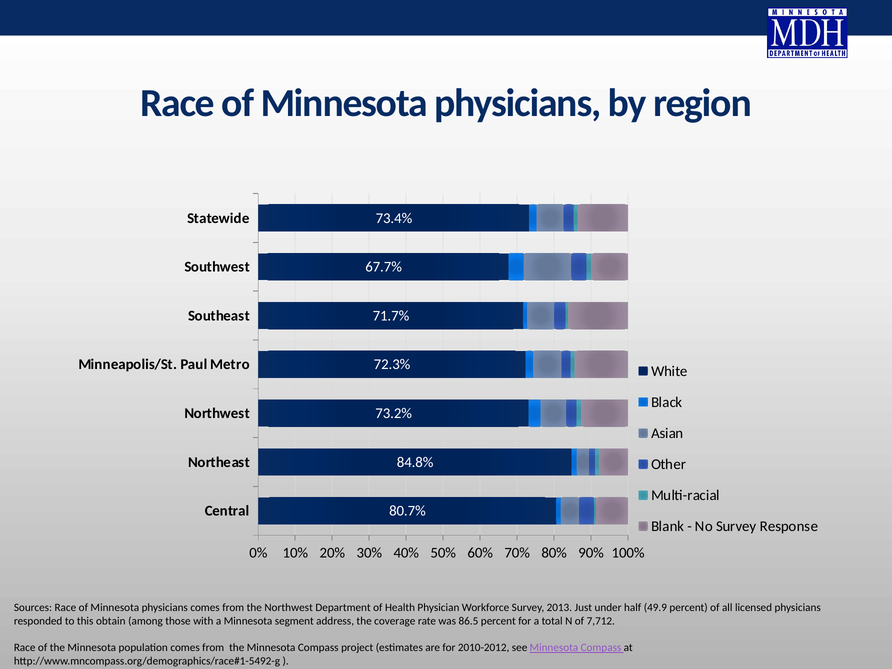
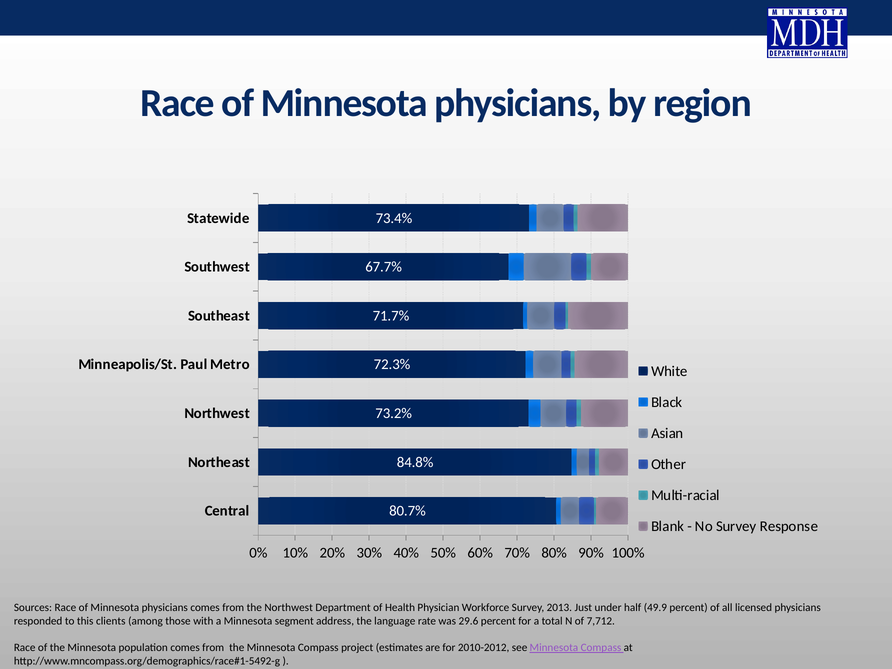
obtain: obtain -> clients
coverage: coverage -> language
86.5: 86.5 -> 29.6
